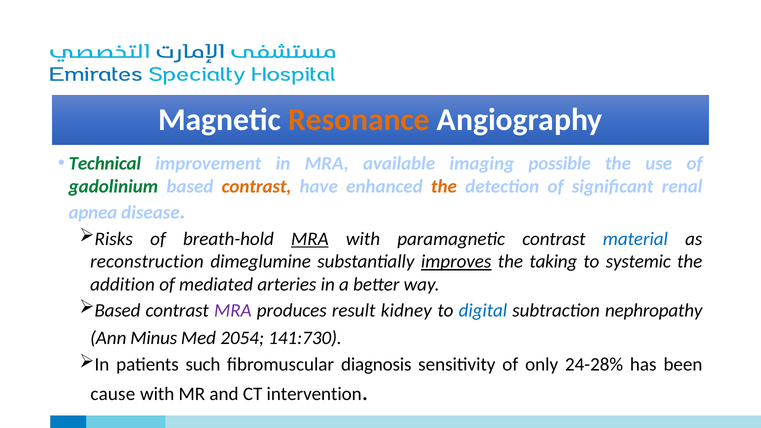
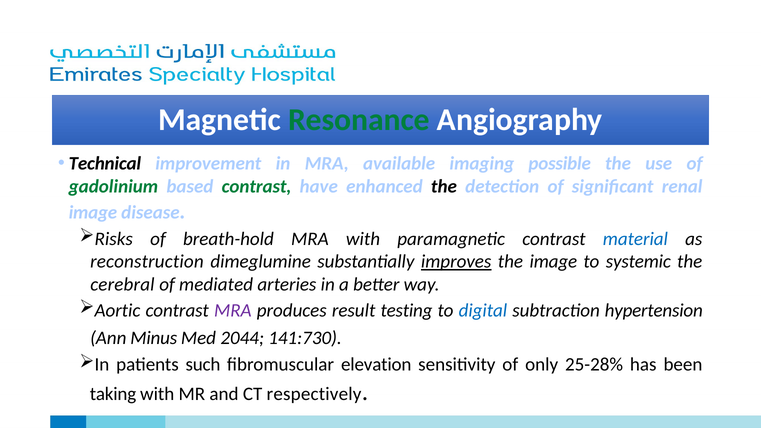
Resonance colour: orange -> green
Technical colour: green -> black
contrast at (257, 186) colour: orange -> green
the at (444, 186) colour: orange -> black
apnea at (93, 212): apnea -> image
MRA at (310, 239) underline: present -> none
the taking: taking -> image
addition: addition -> cerebral
Based at (117, 310): Based -> Aortic
kidney: kidney -> testing
nephropathy: nephropathy -> hypertension
2054: 2054 -> 2044
diagnosis: diagnosis -> elevation
24-28%: 24-28% -> 25-28%
cause: cause -> taking
intervention: intervention -> respectively
